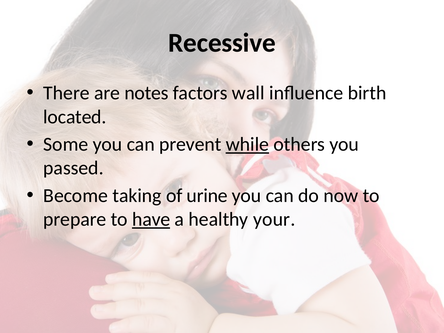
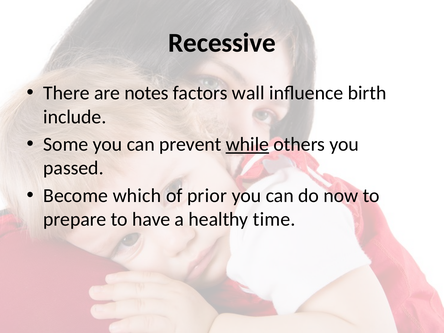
located: located -> include
taking: taking -> which
urine: urine -> prior
have underline: present -> none
your: your -> time
